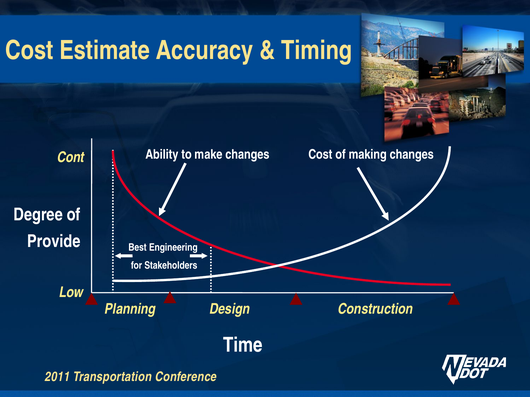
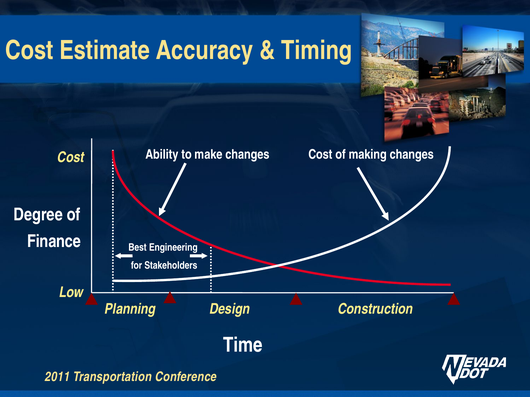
Cont at (71, 157): Cont -> Cost
Provide: Provide -> Finance
